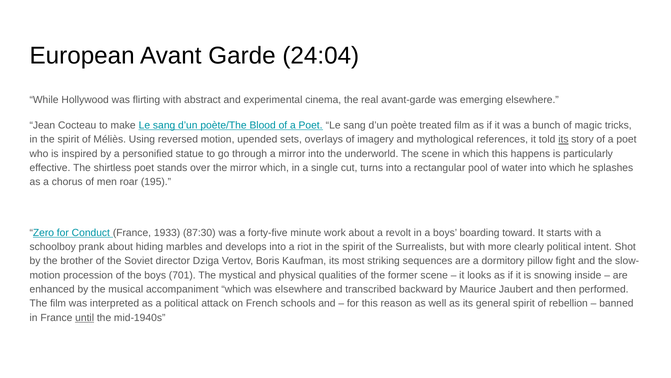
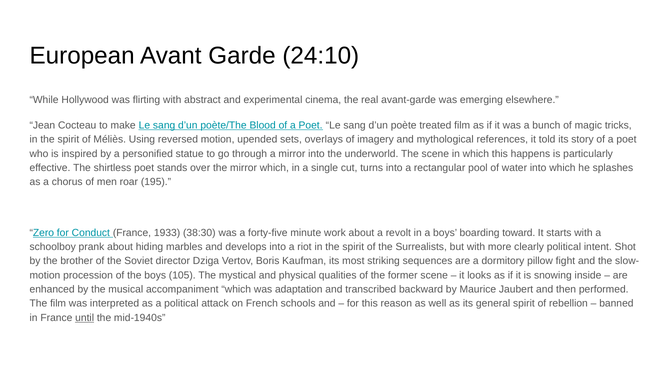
24:04: 24:04 -> 24:10
its at (563, 139) underline: present -> none
87:30: 87:30 -> 38:30
701: 701 -> 105
was elsewhere: elsewhere -> adaptation
